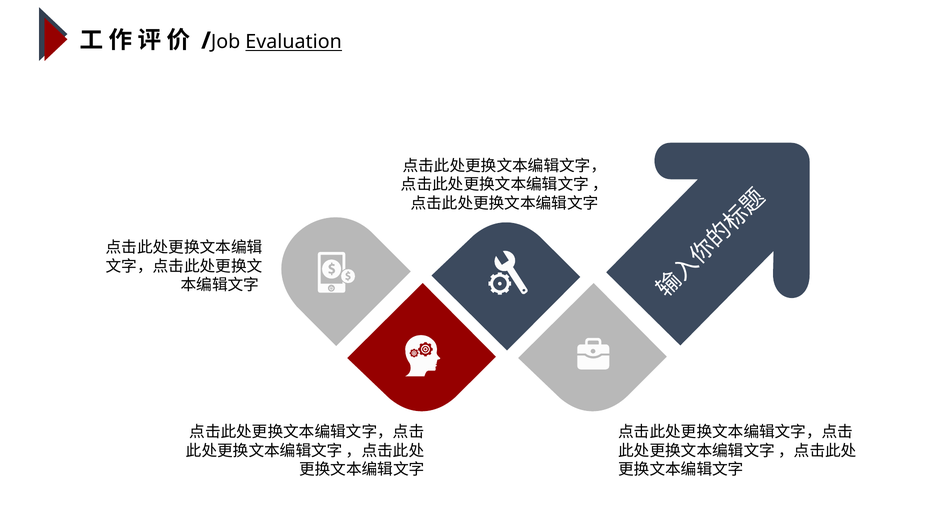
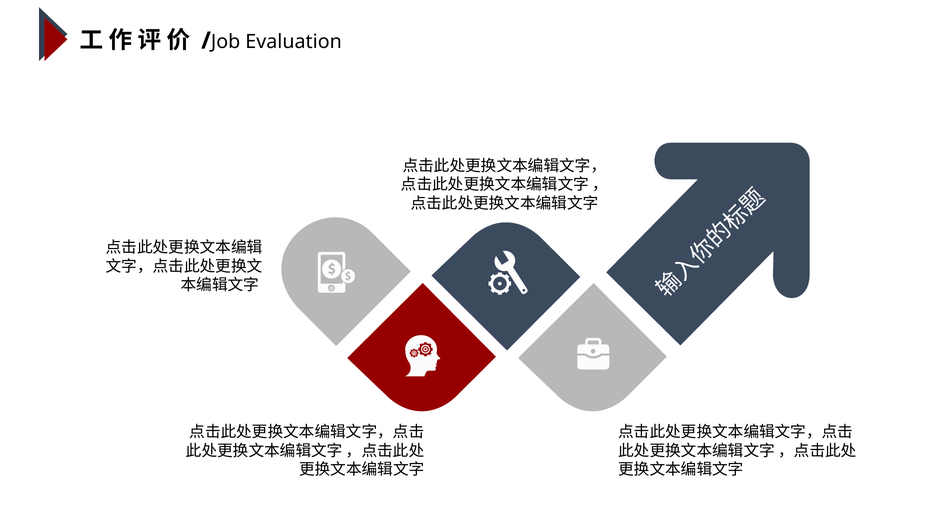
Evaluation underline: present -> none
